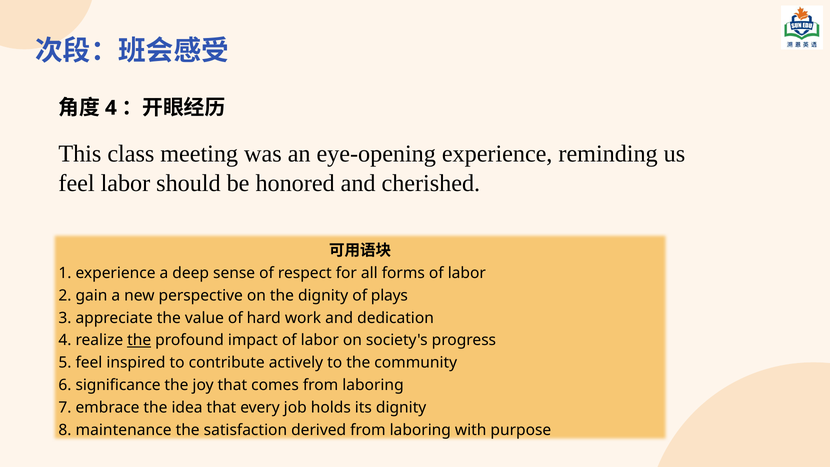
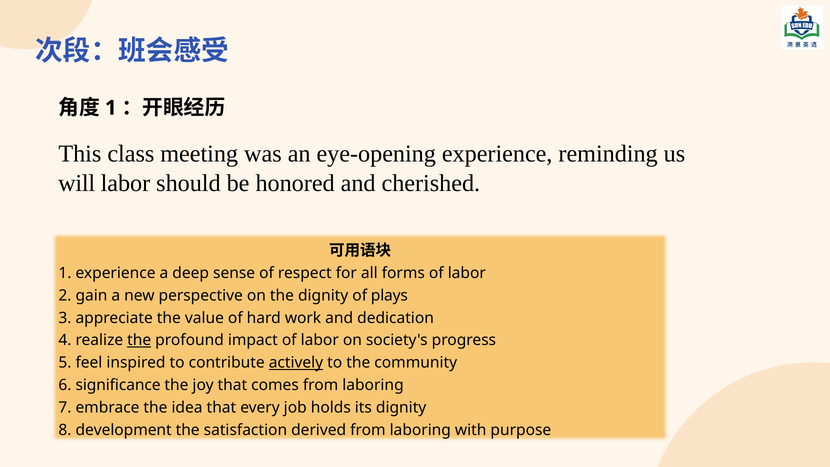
4 at (111, 108): 4 -> 1
feel at (77, 183): feel -> will
actively underline: none -> present
maintenance: maintenance -> development
